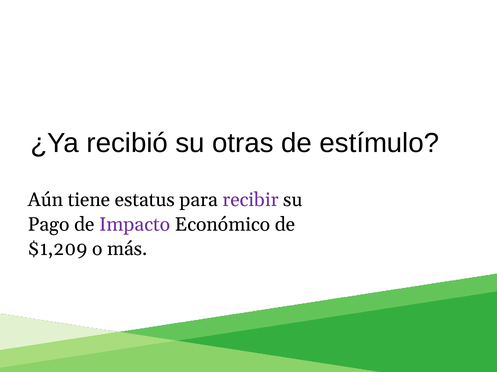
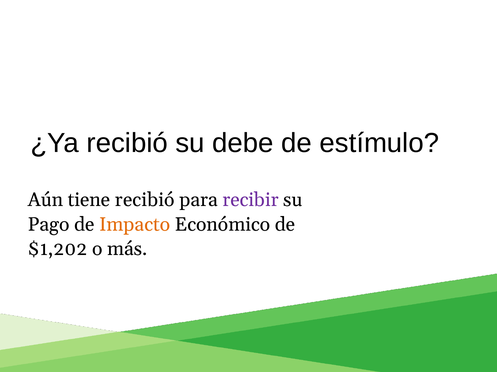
otras: otras -> debe
tiene estatus: estatus -> recibió
Impacto colour: purple -> orange
$1,209: $1,209 -> $1,202
